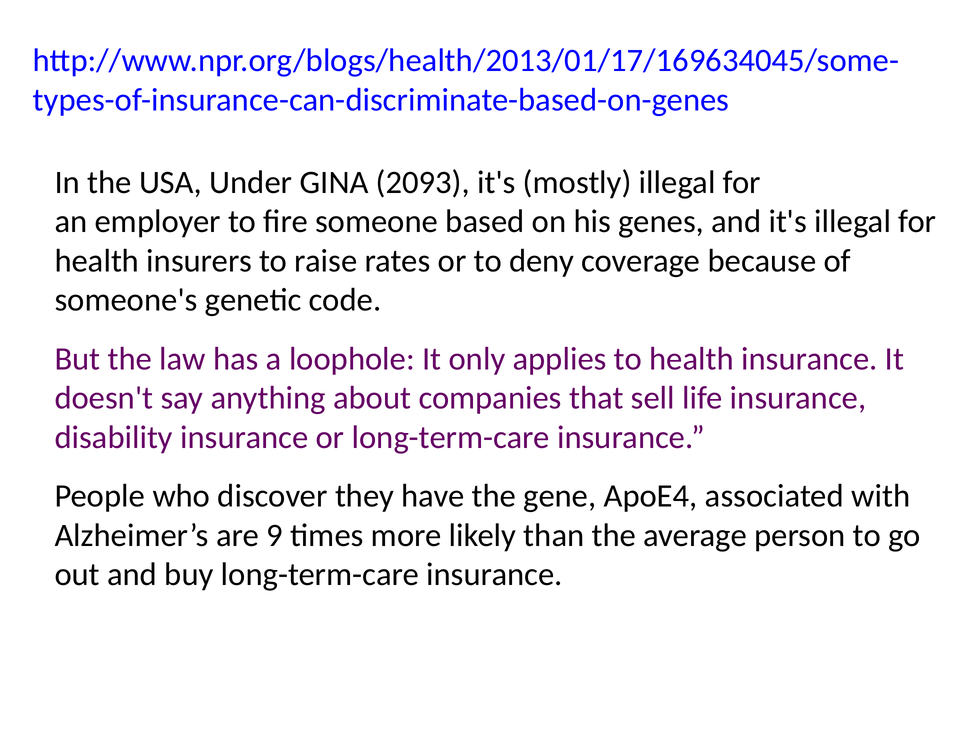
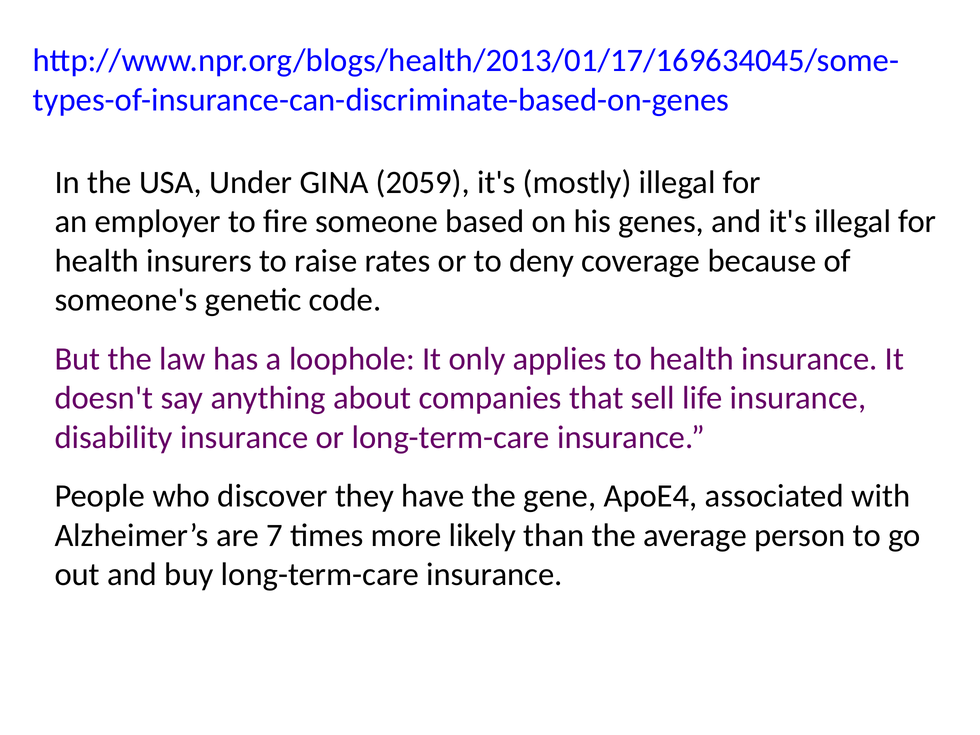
2093: 2093 -> 2059
9: 9 -> 7
